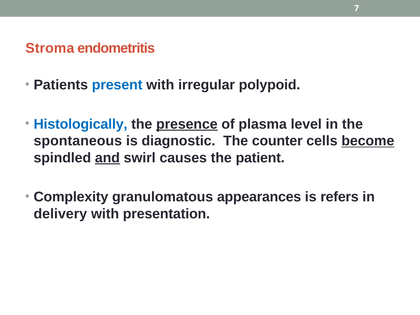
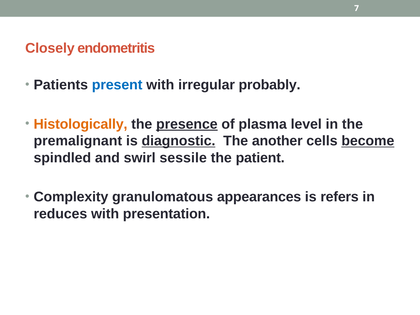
Stroma: Stroma -> Closely
polypoid: polypoid -> probably
Histologically colour: blue -> orange
spontaneous: spontaneous -> premalignant
diagnostic underline: none -> present
counter: counter -> another
and underline: present -> none
causes: causes -> sessile
delivery: delivery -> reduces
